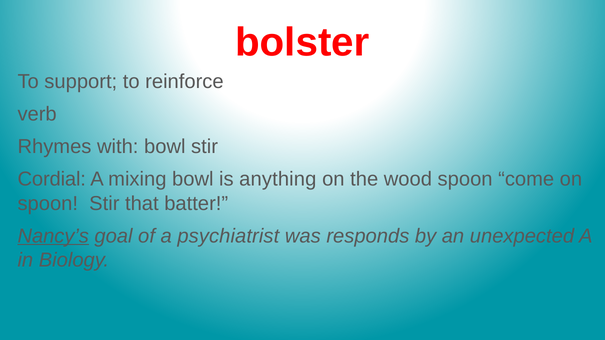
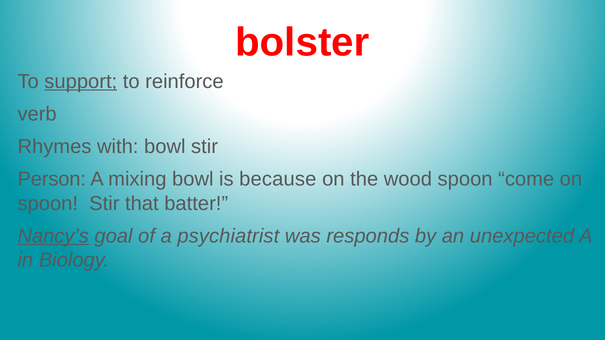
support underline: none -> present
Cordial: Cordial -> Person
anything: anything -> because
